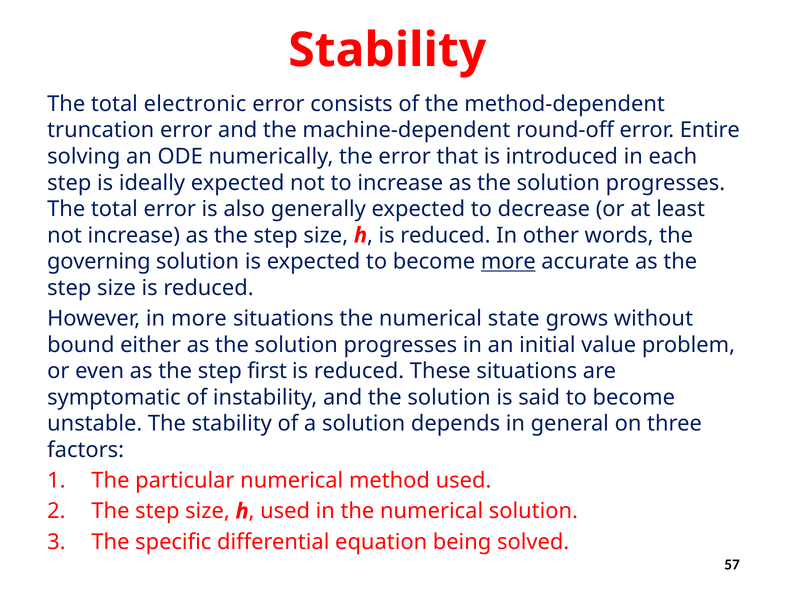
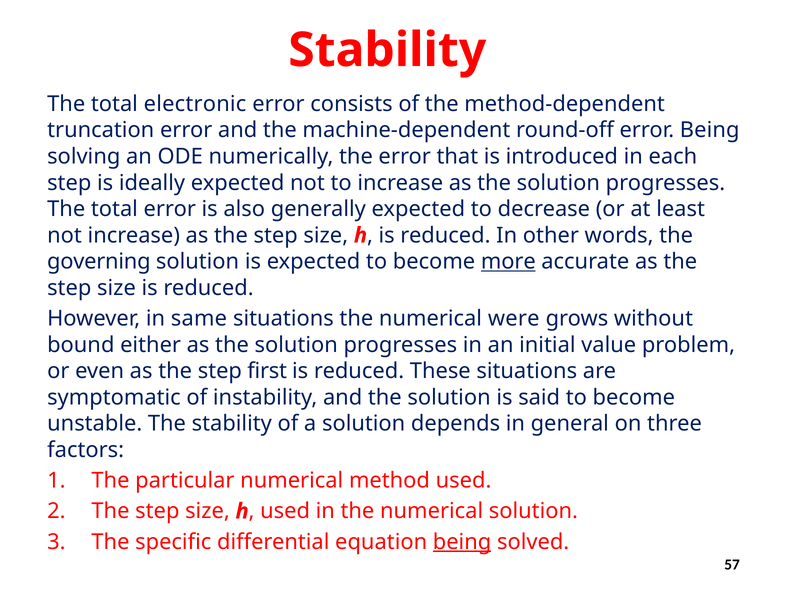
error Entire: Entire -> Being
in more: more -> same
state: state -> were
being at (462, 541) underline: none -> present
